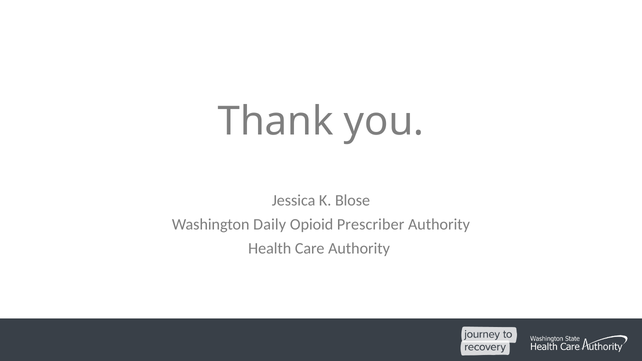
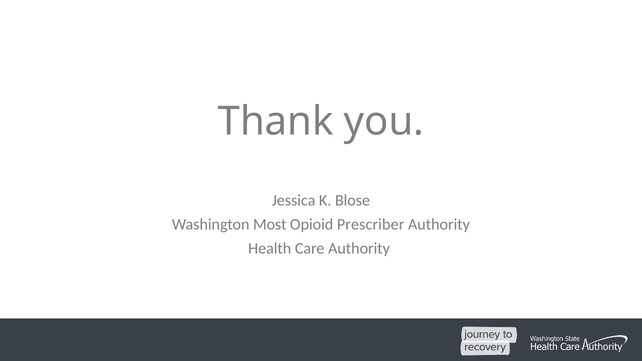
Daily: Daily -> Most
